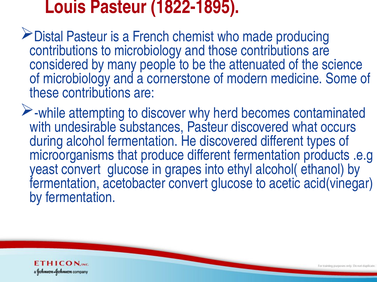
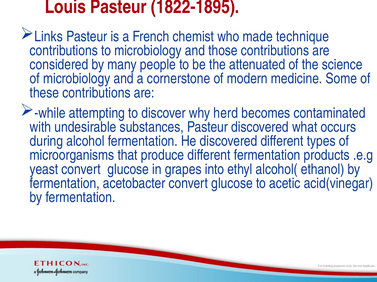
Distal: Distal -> Links
producing: producing -> technique
